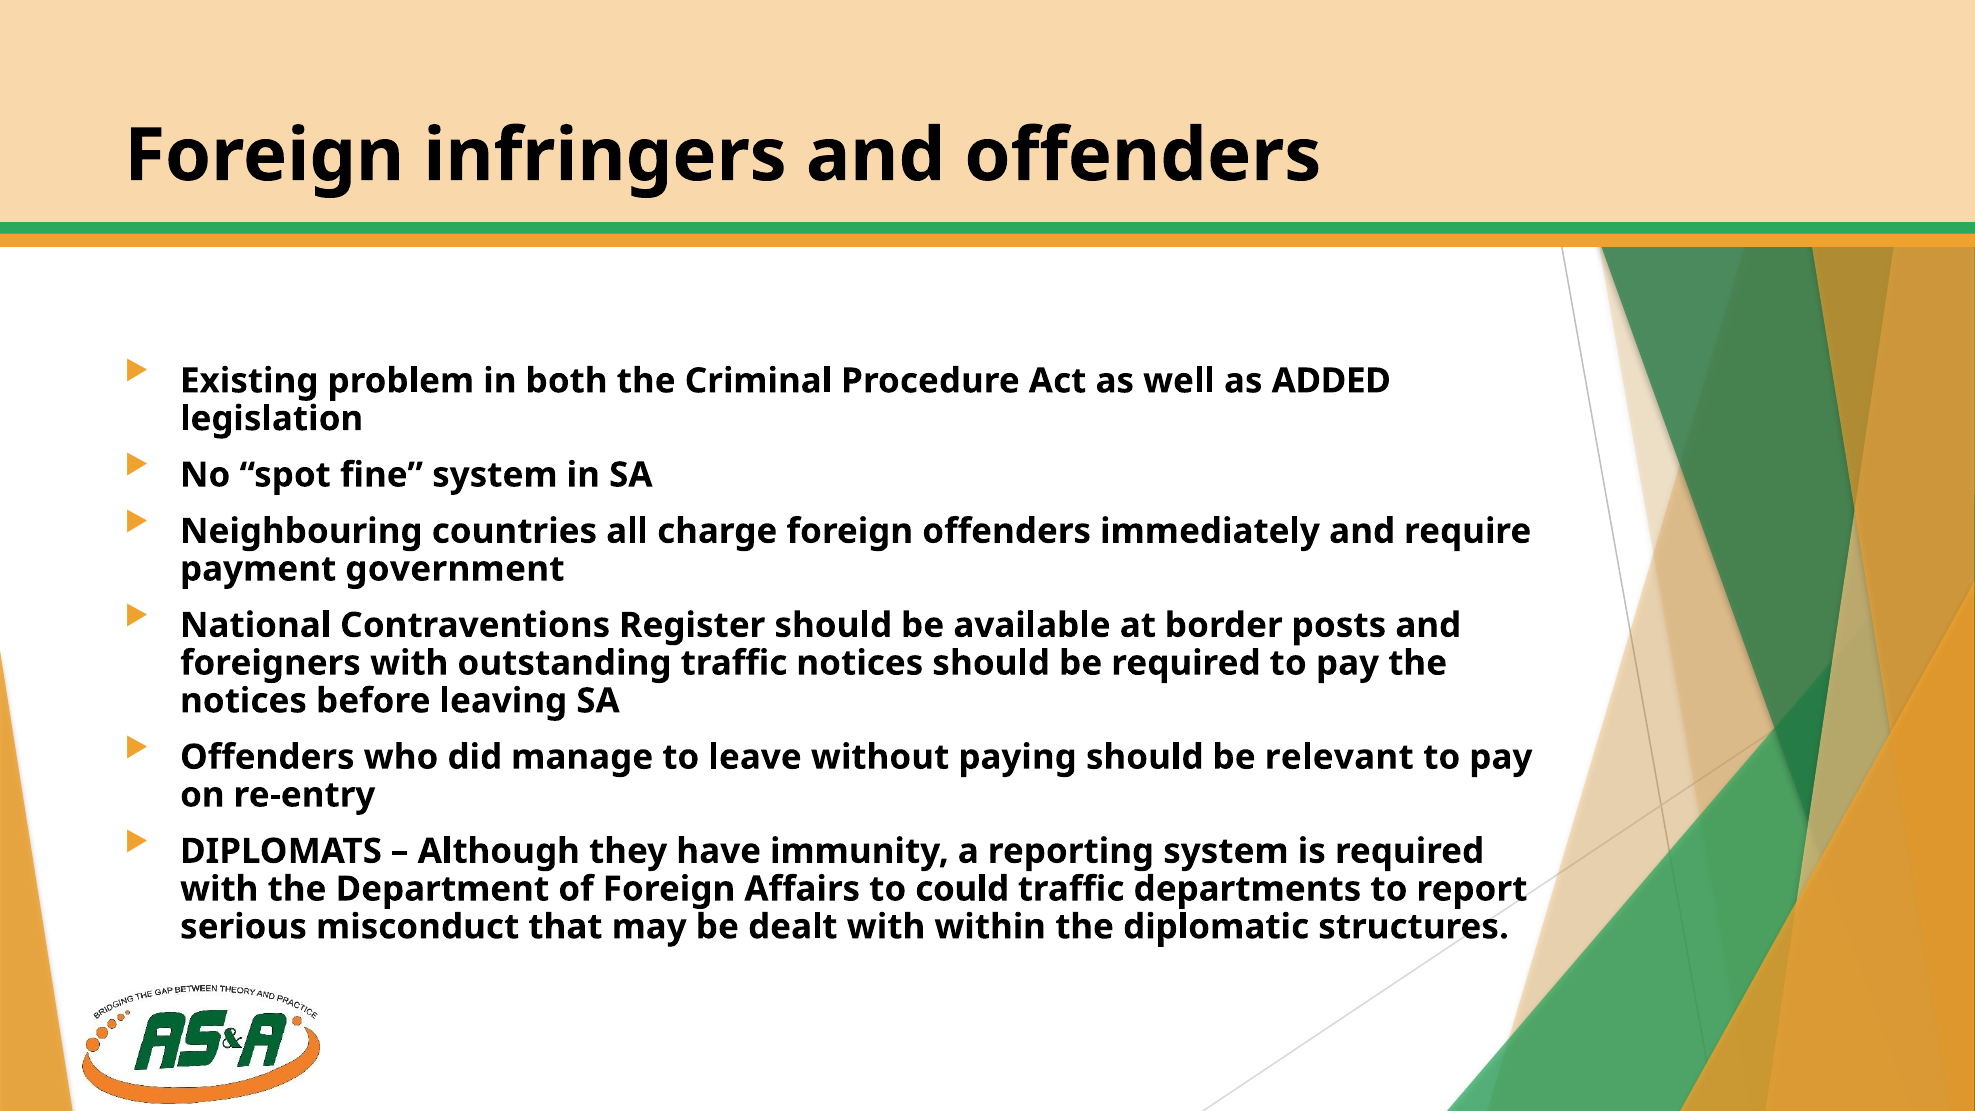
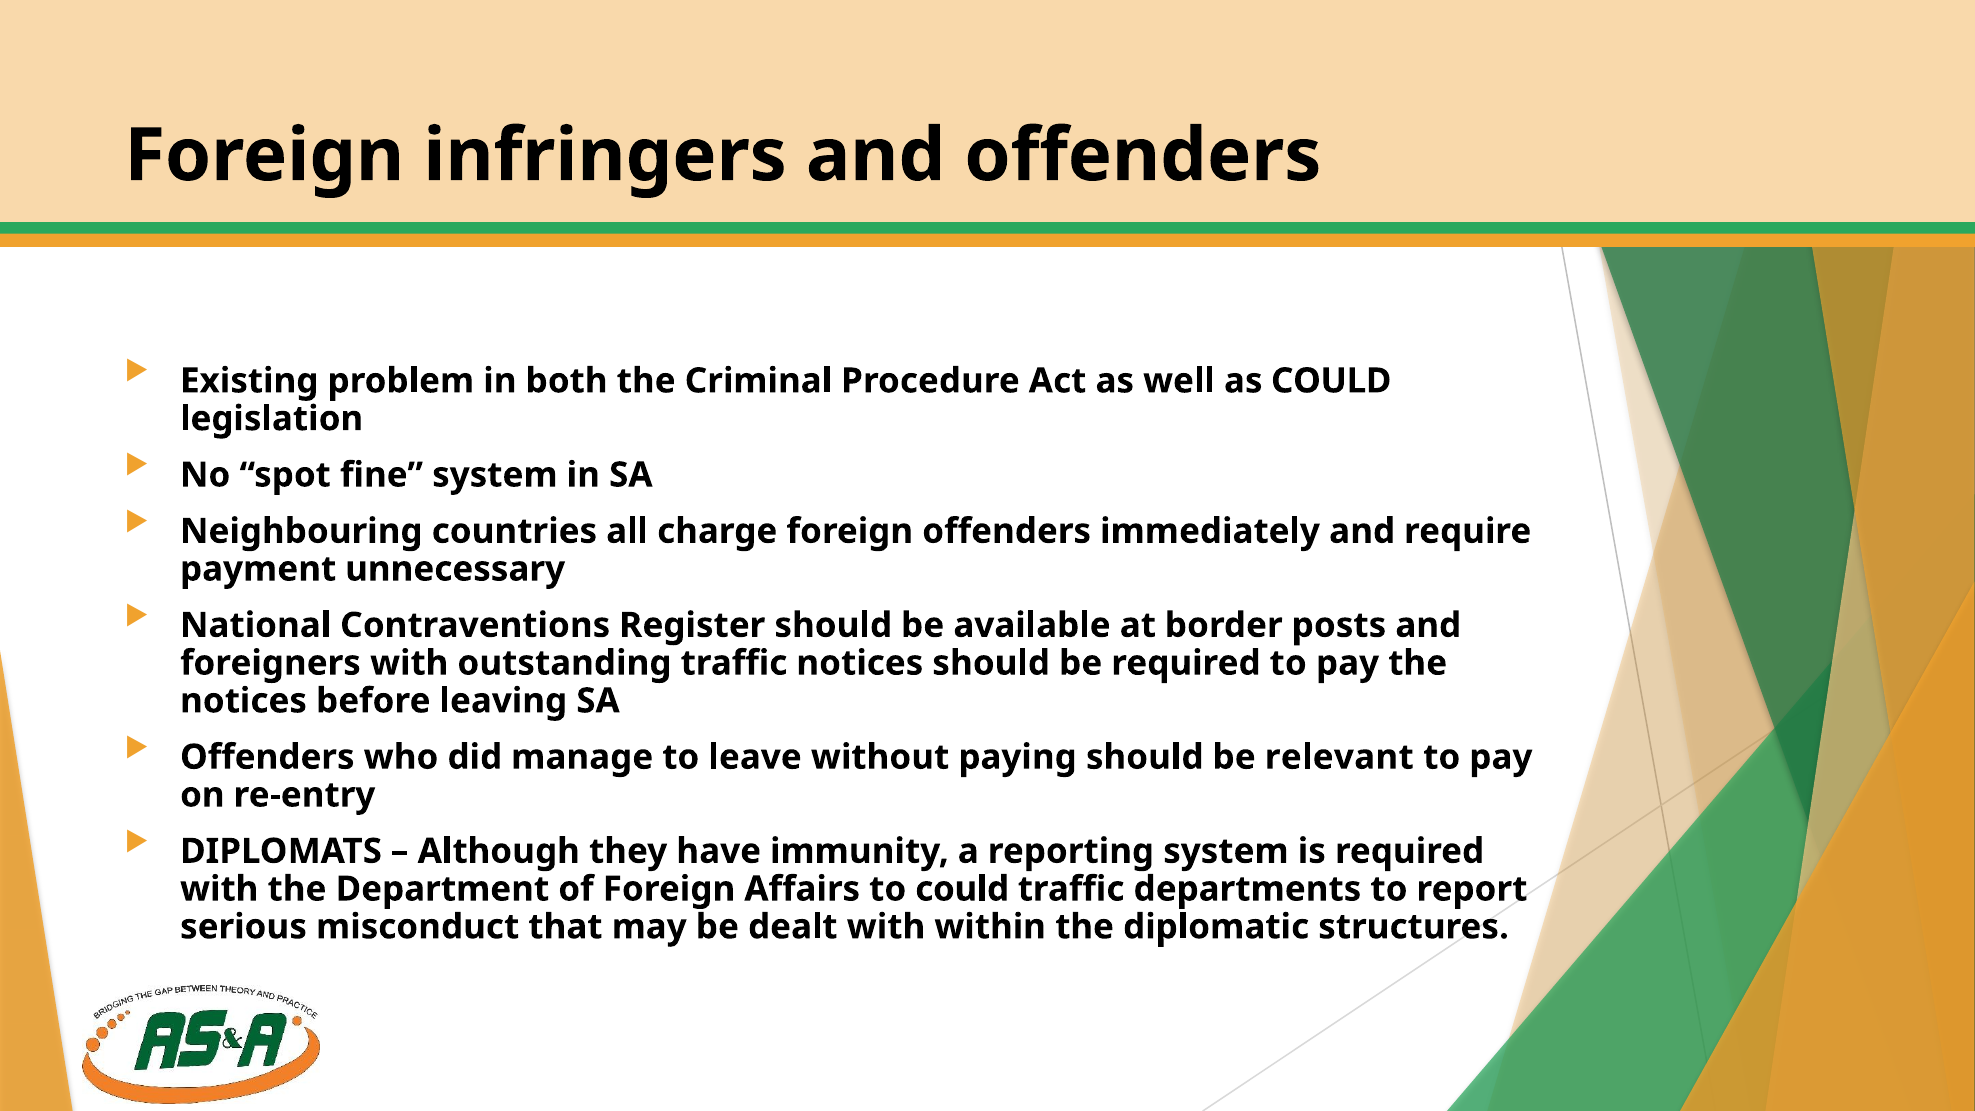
as ADDED: ADDED -> COULD
government: government -> unnecessary
